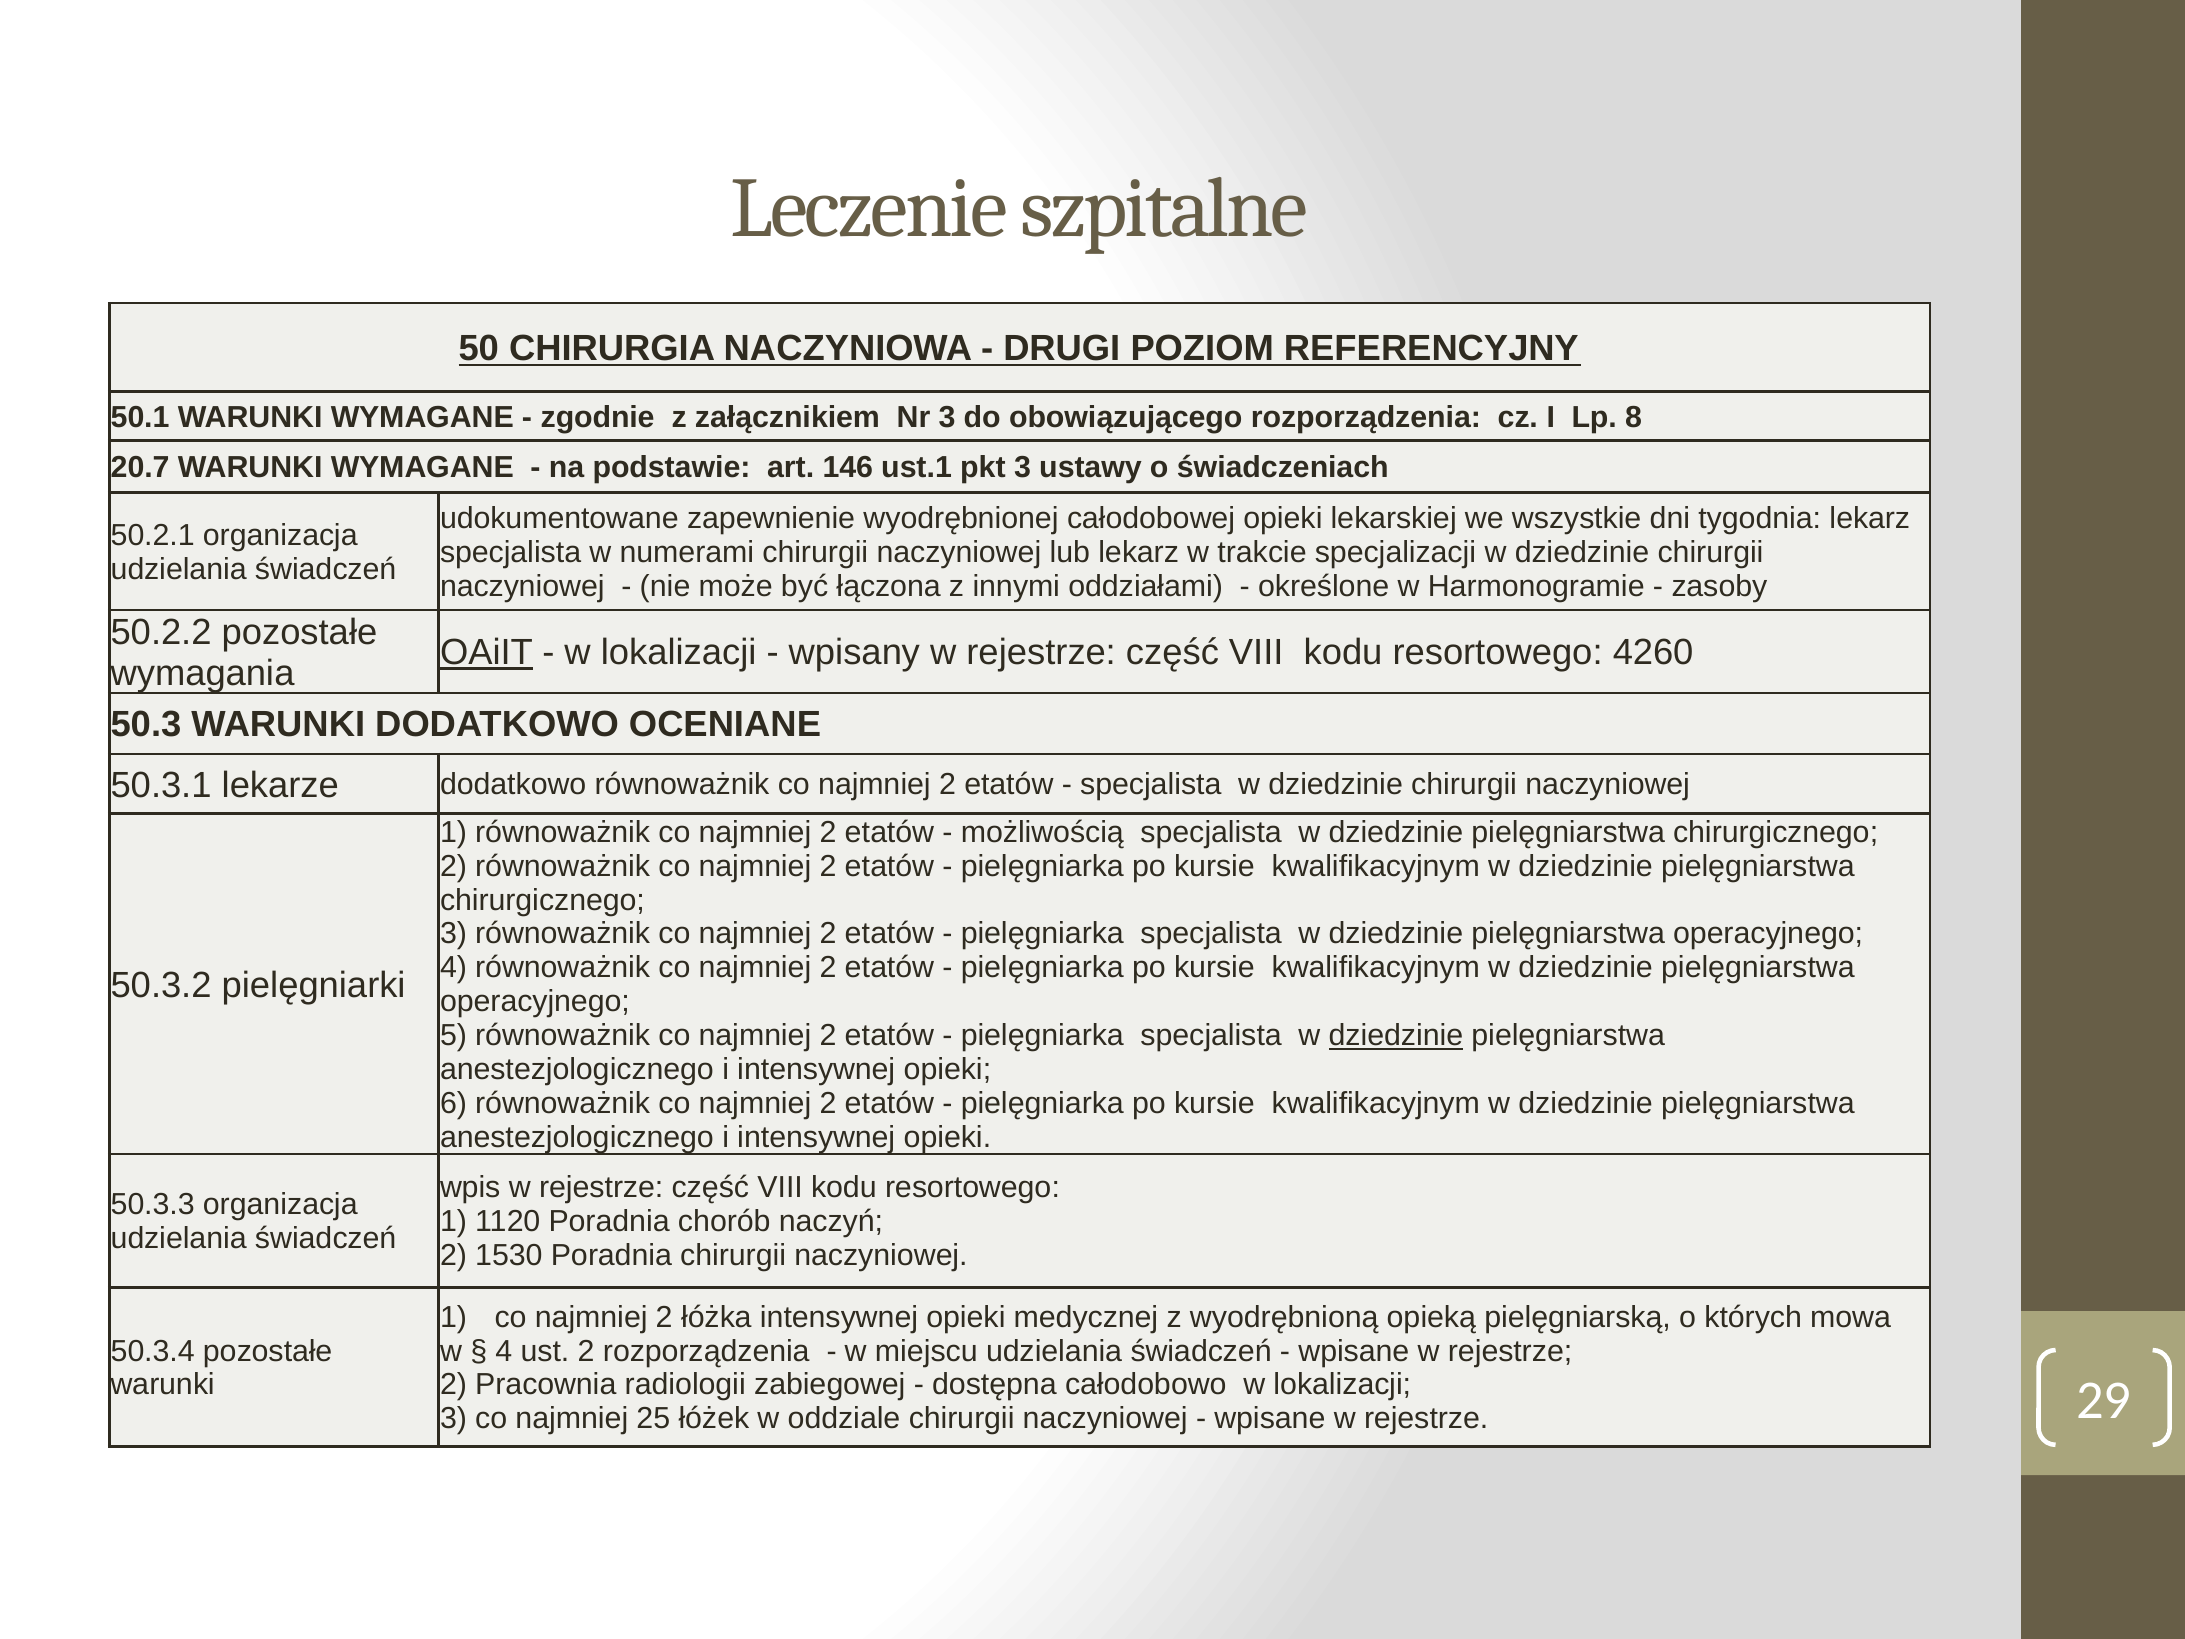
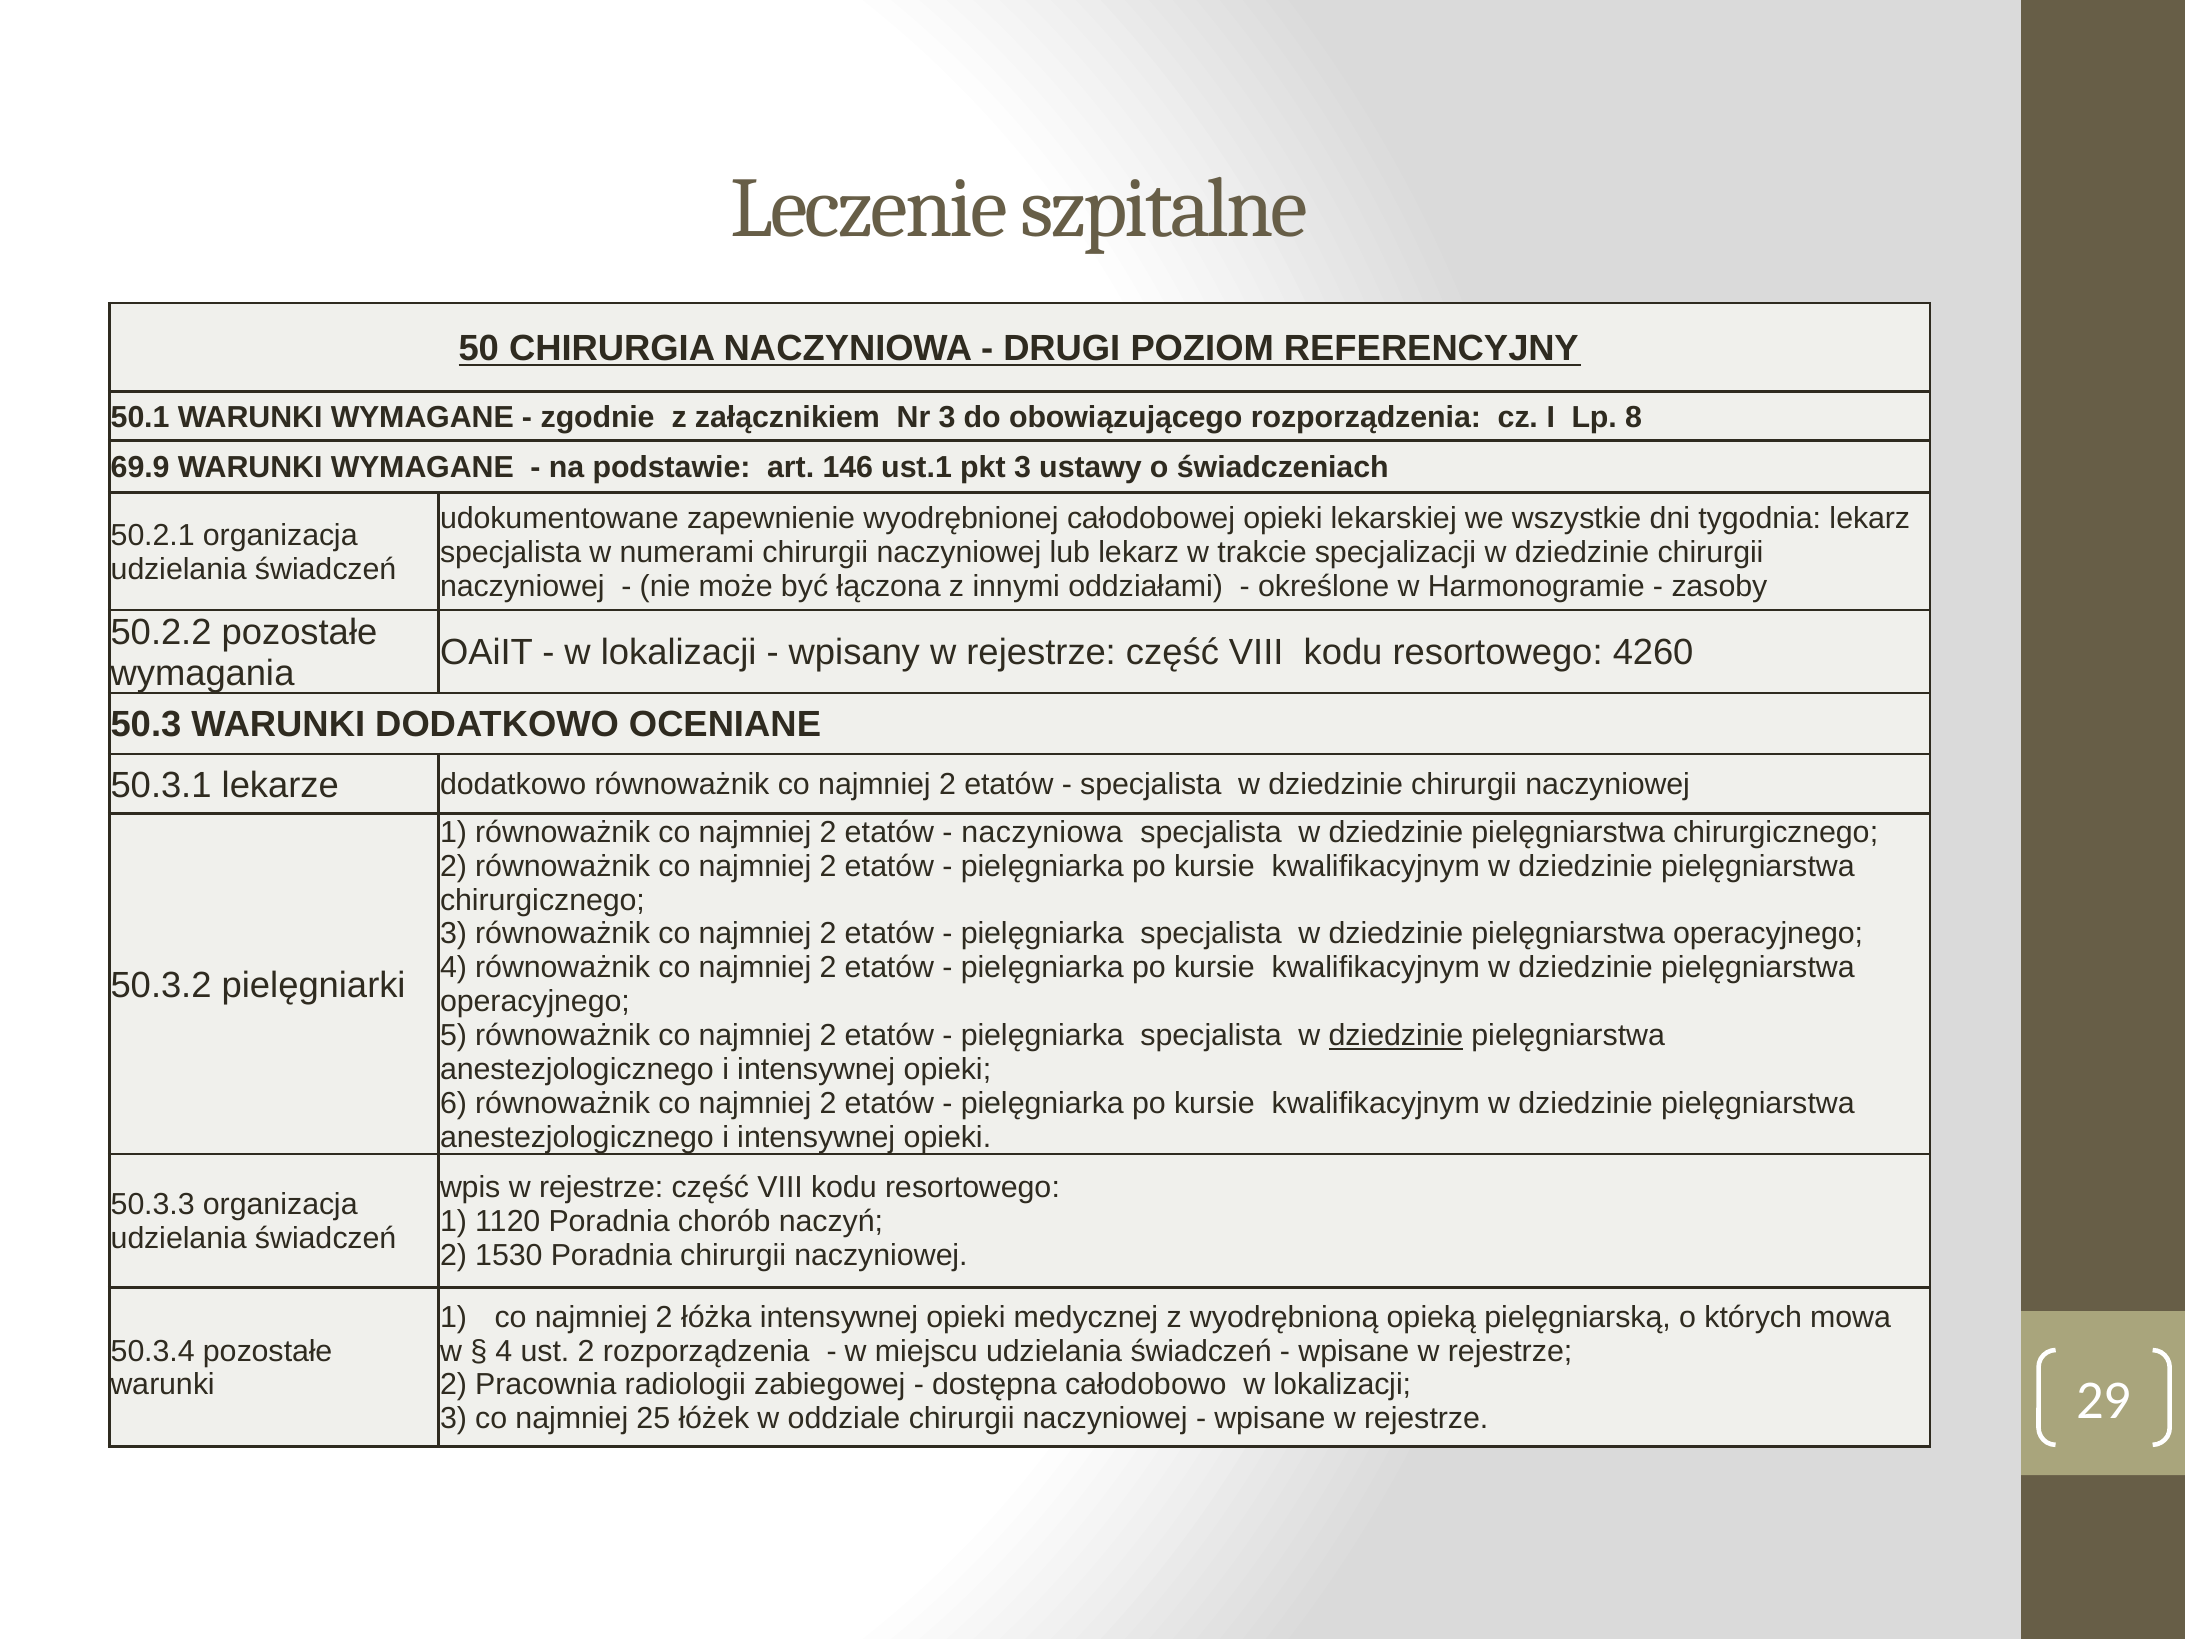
20.7: 20.7 -> 69.9
OAiIT underline: present -> none
możliwością at (1042, 832): możliwością -> naczyniowa
